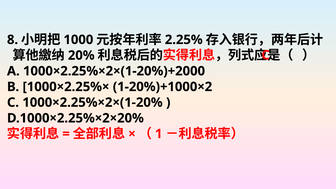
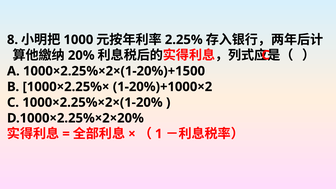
1000×2.25%×2×(1-20%)+2000: 1000×2.25%×2×(1-20%)+2000 -> 1000×2.25%×2×(1-20%)+1500
